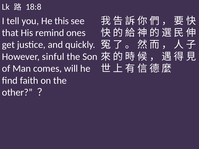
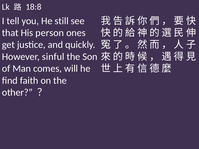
this: this -> still
remind: remind -> person
